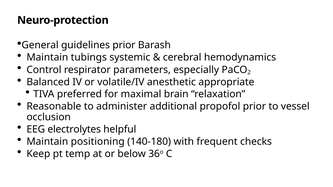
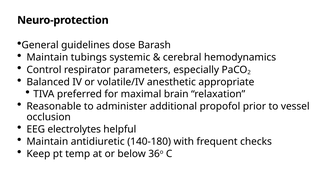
guidelines prior: prior -> dose
positioning: positioning -> antidiuretic
